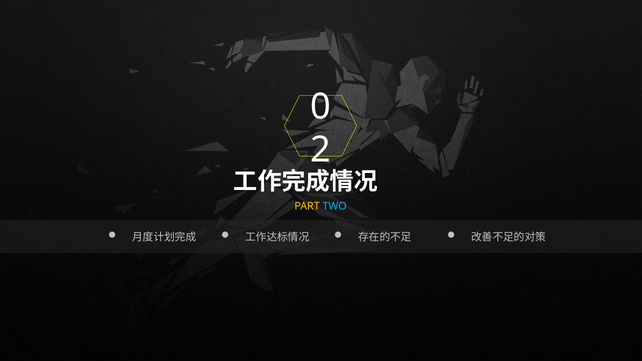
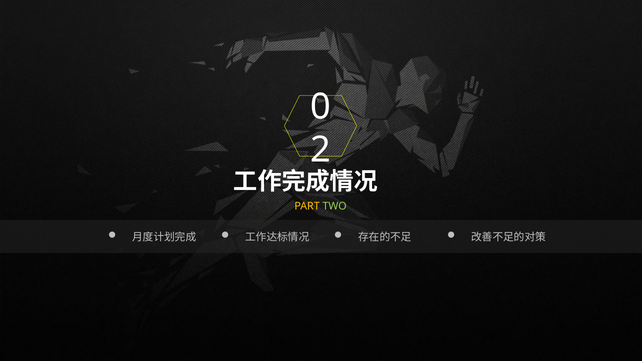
TWO colour: light blue -> light green
